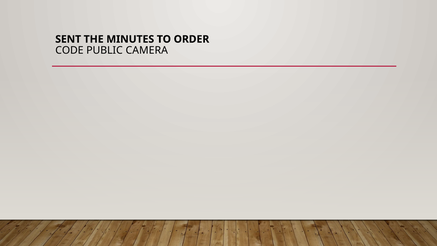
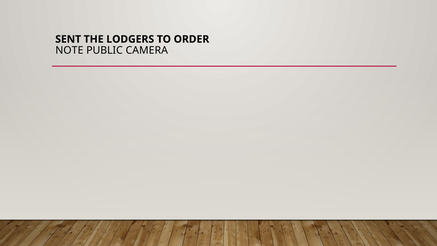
MINUTES: MINUTES -> LODGERS
CODE: CODE -> NOTE
